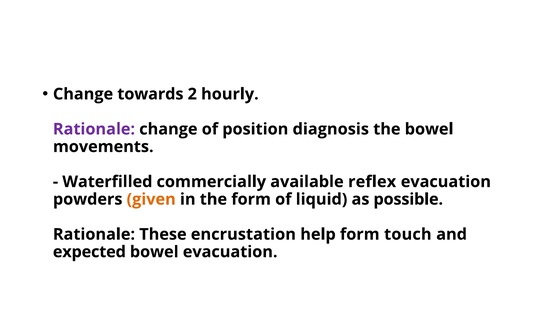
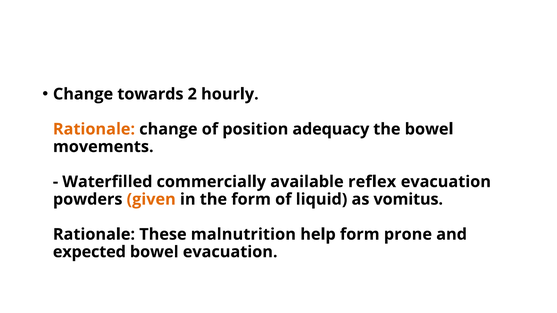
Rationale at (94, 129) colour: purple -> orange
diagnosis: diagnosis -> adequacy
possible: possible -> vomitus
encrustation: encrustation -> malnutrition
touch: touch -> prone
